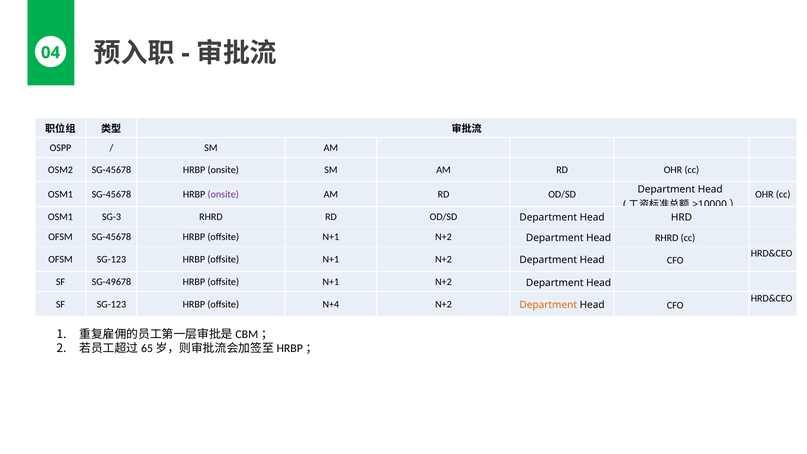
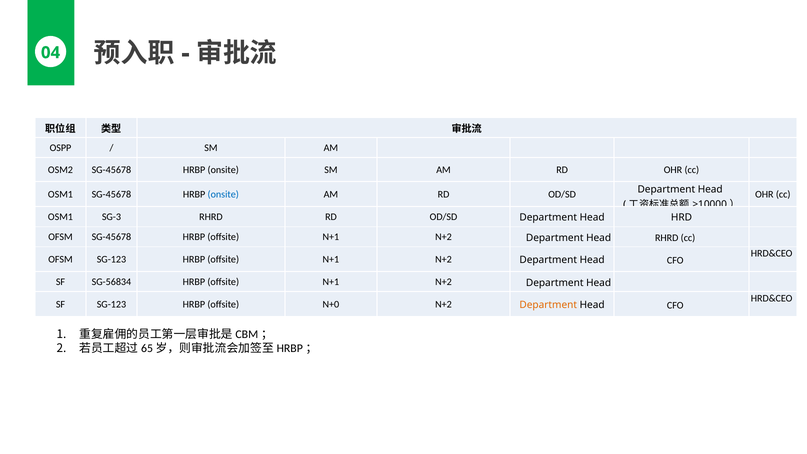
onsite at (223, 194) colour: purple -> blue
SG-49678: SG-49678 -> SG-56834
N+4: N+4 -> N+0
